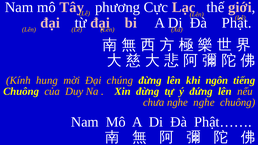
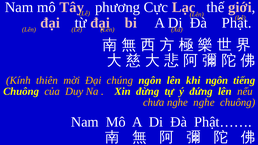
hung: hung -> thiên
chúng đừng: đừng -> ngôn
